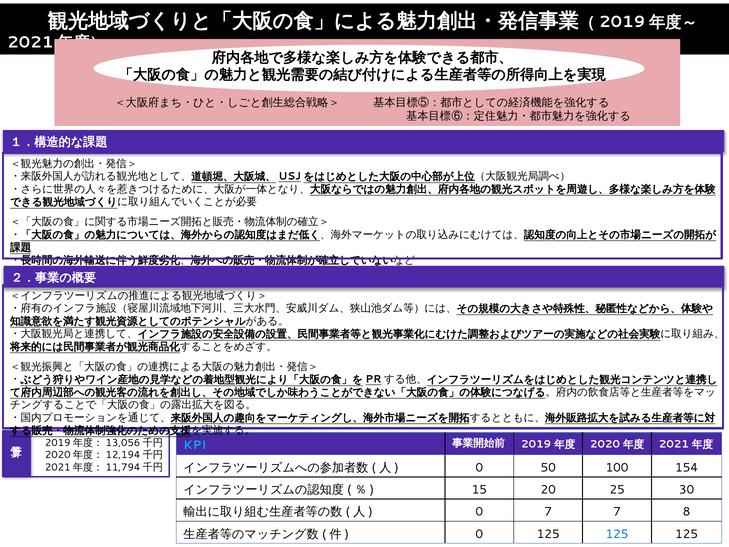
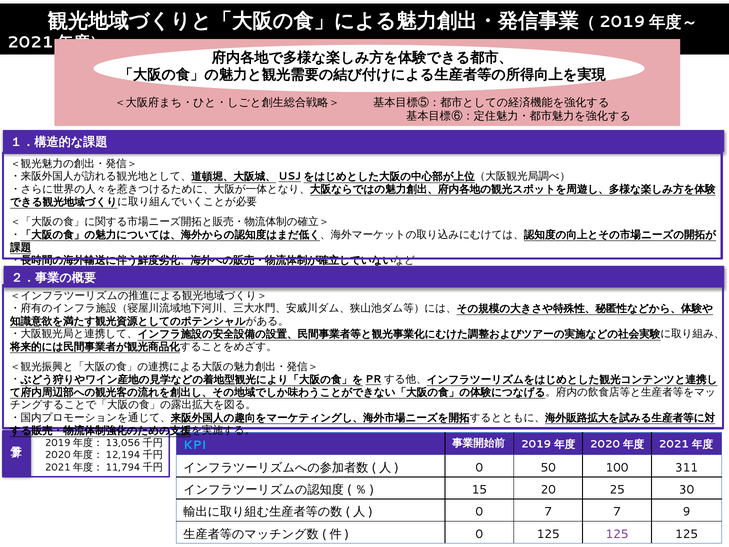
154: 154 -> 311
8: 8 -> 9
125 at (617, 534) colour: blue -> purple
